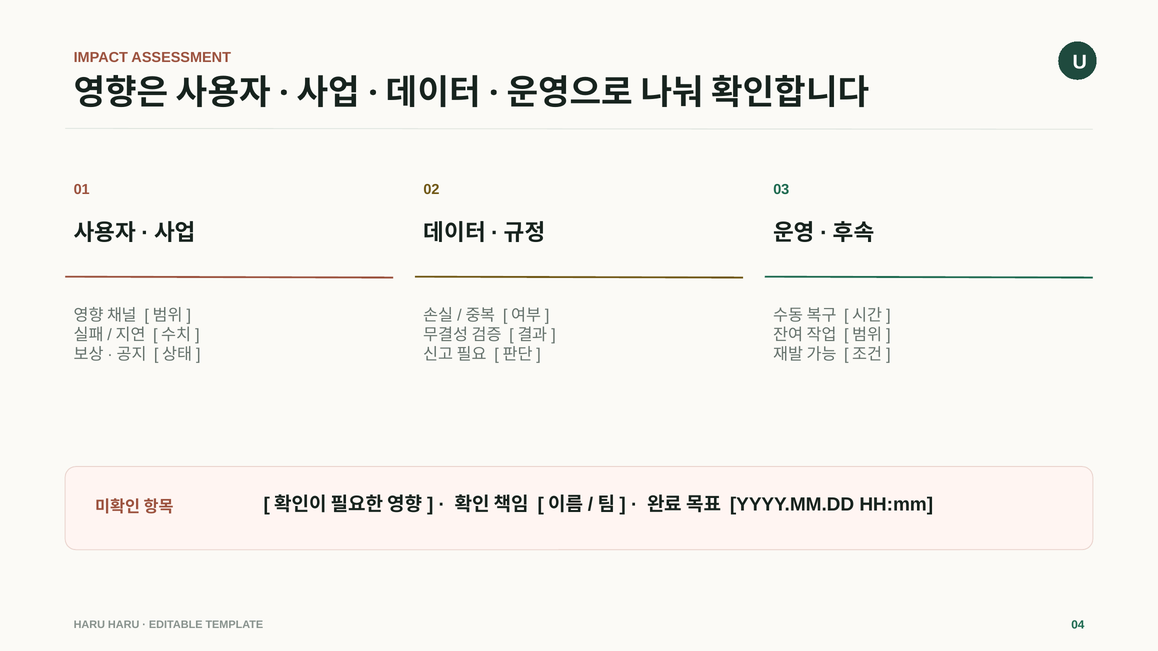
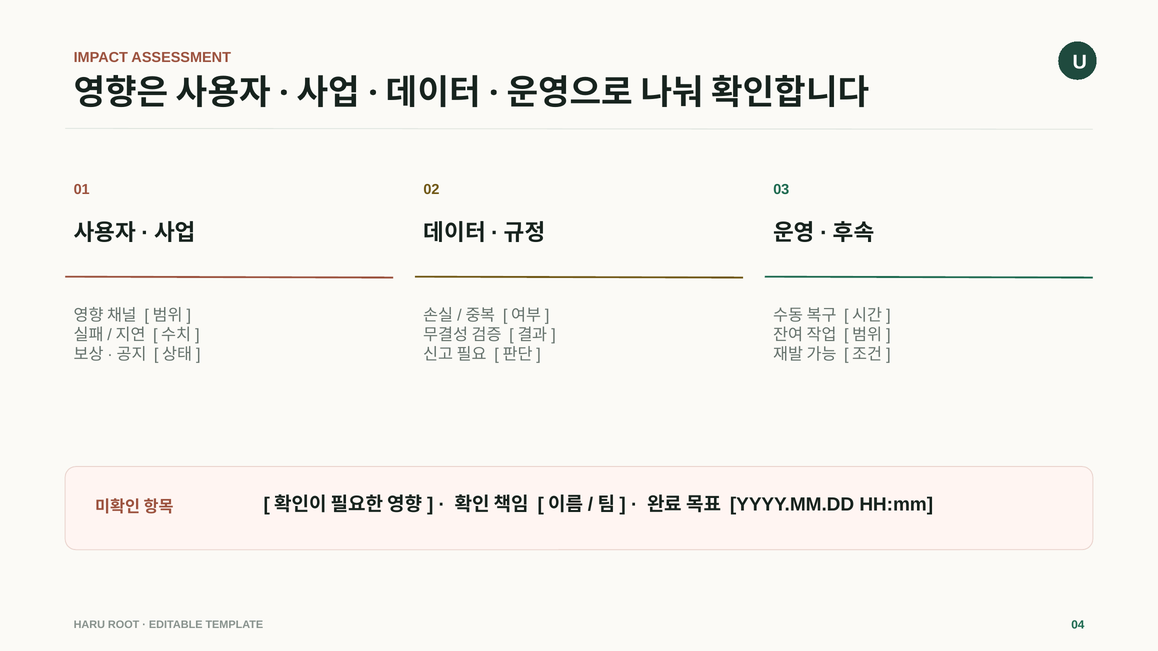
HARU HARU: HARU -> ROOT
